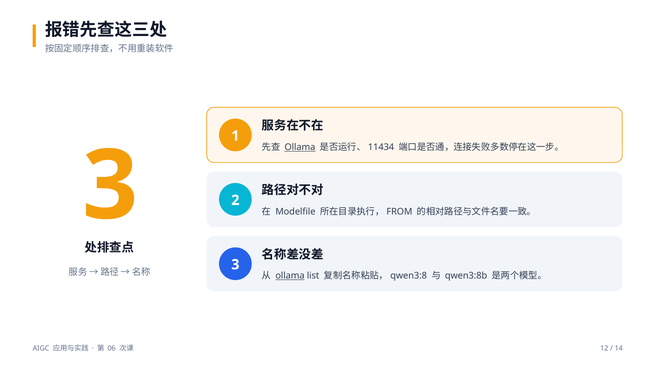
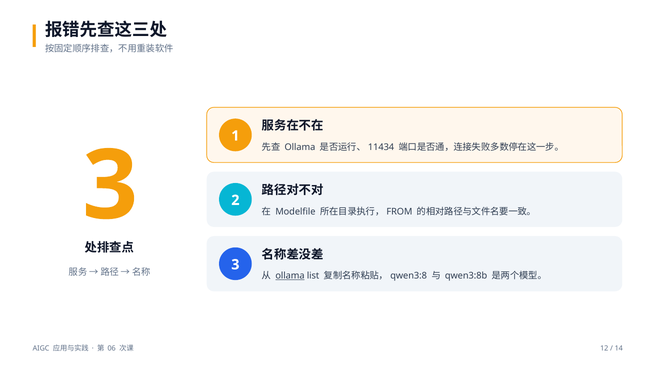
Ollama at (300, 147) underline: present -> none
